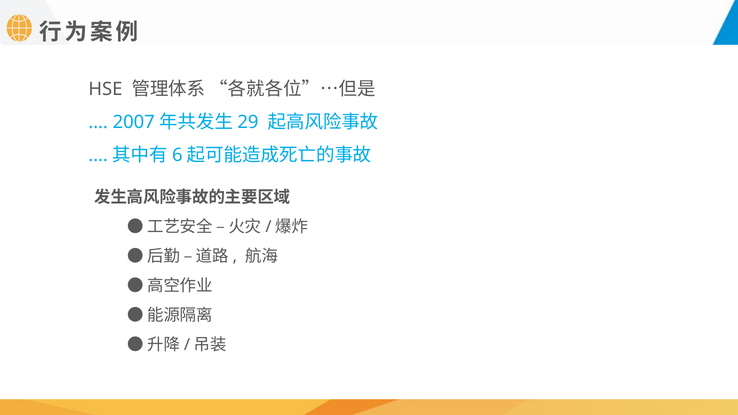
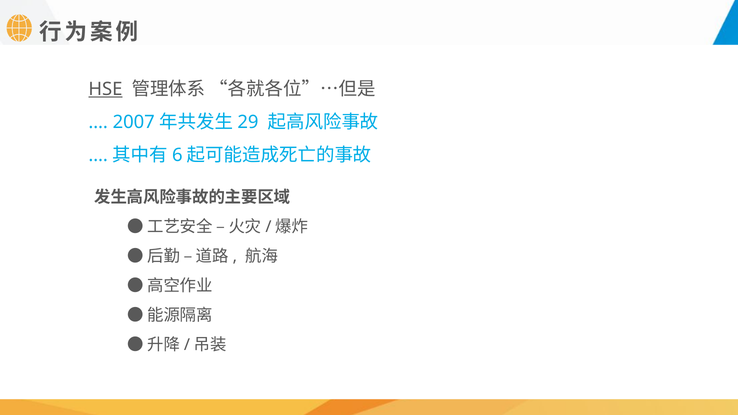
HSE underline: none -> present
